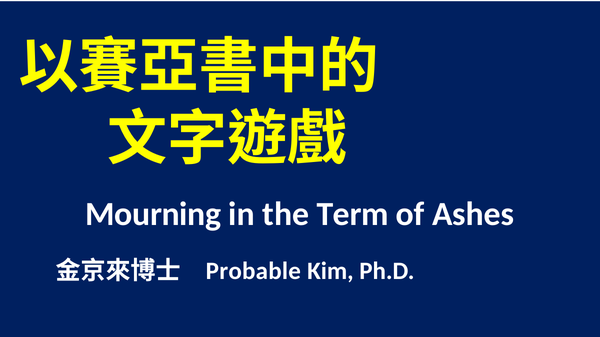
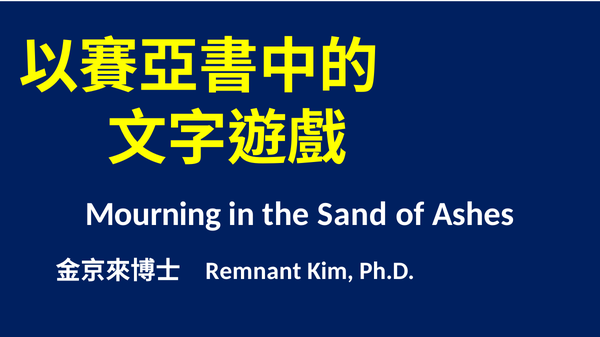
Term: Term -> Sand
Probable: Probable -> Remnant
